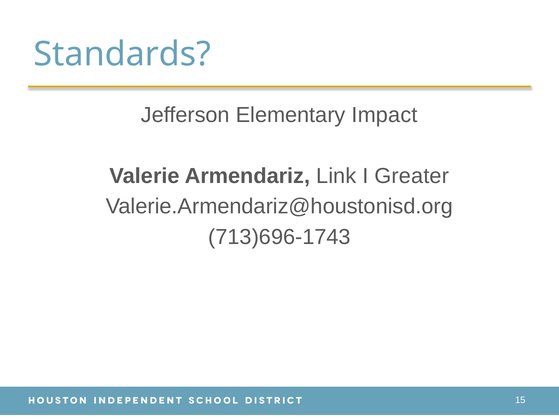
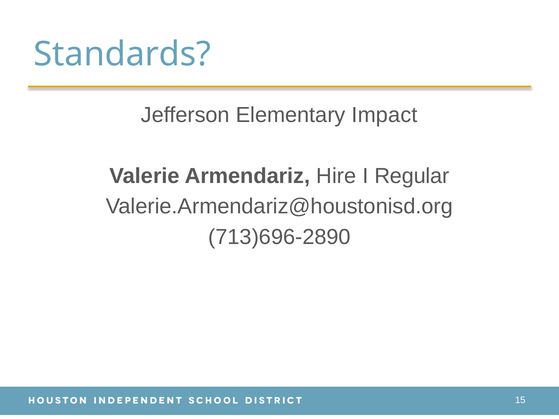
Link: Link -> Hire
Greater: Greater -> Regular
713)696-1743: 713)696-1743 -> 713)696-2890
